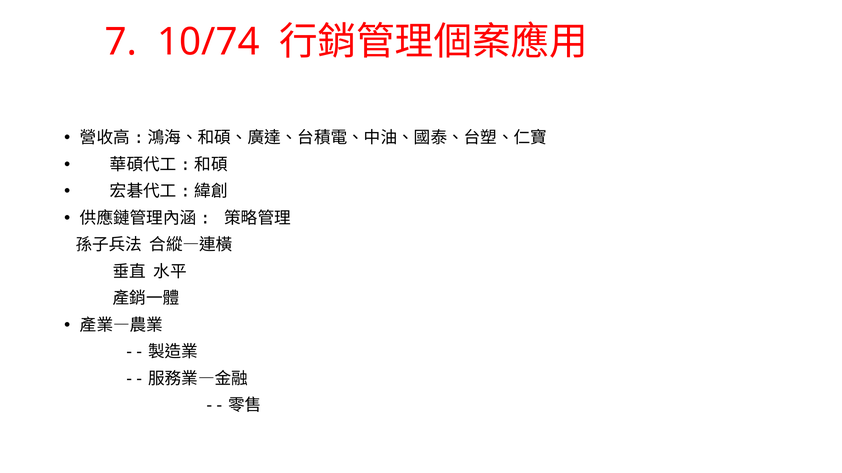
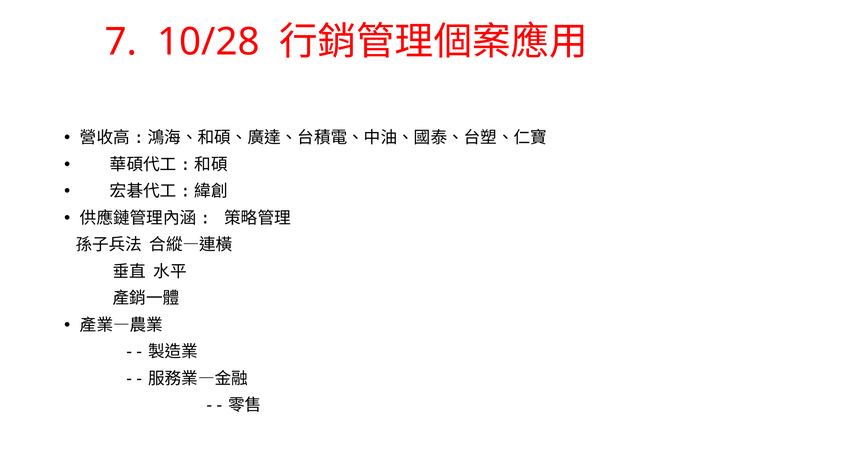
10/74: 10/74 -> 10/28
